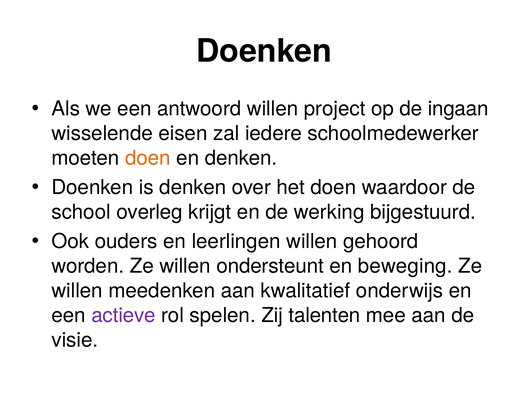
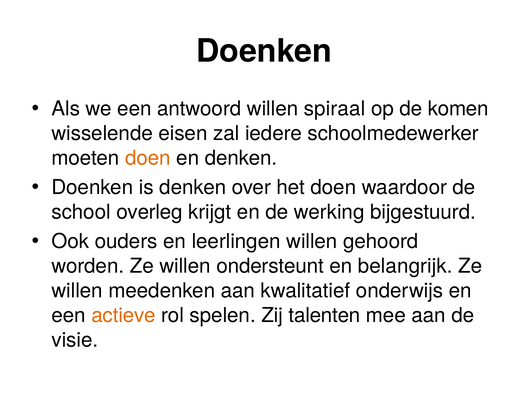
project: project -> spiraal
ingaan: ingaan -> komen
beweging: beweging -> belangrijk
actieve colour: purple -> orange
